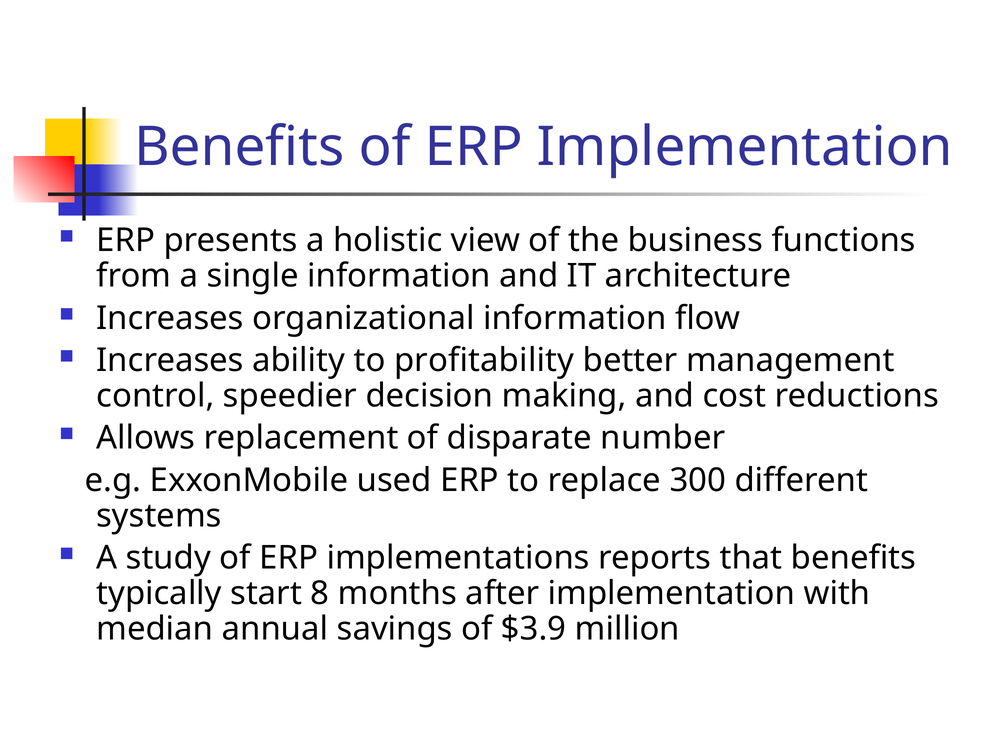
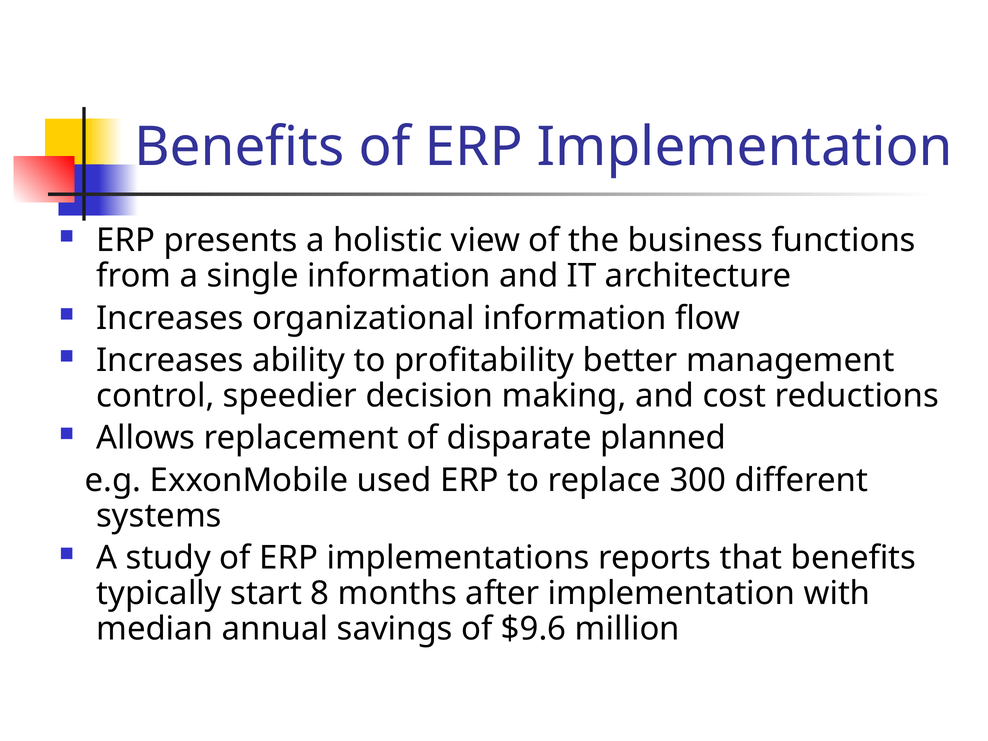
number: number -> planned
$3.9: $3.9 -> $9.6
